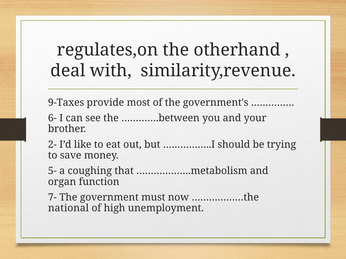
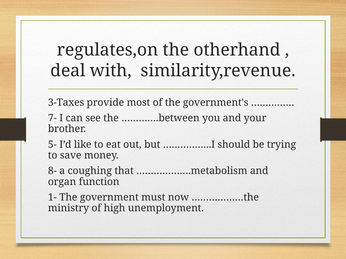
9-Taxes: 9-Taxes -> 3-Taxes
6-: 6- -> 7-
2-: 2- -> 5-
5-: 5- -> 8-
7-: 7- -> 1-
national: national -> ministry
